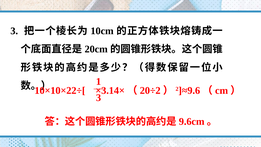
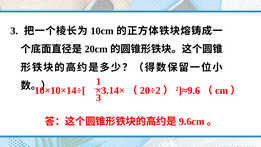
10×10×22÷[: 10×10×22÷[ -> 10×10×14÷[
